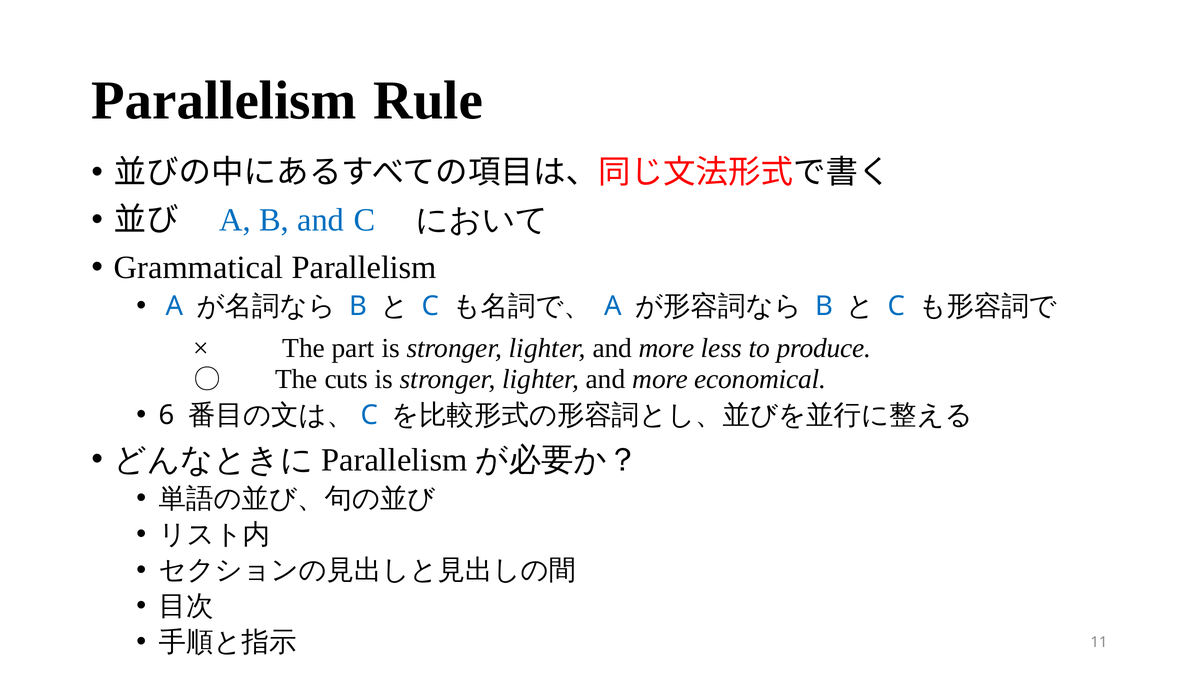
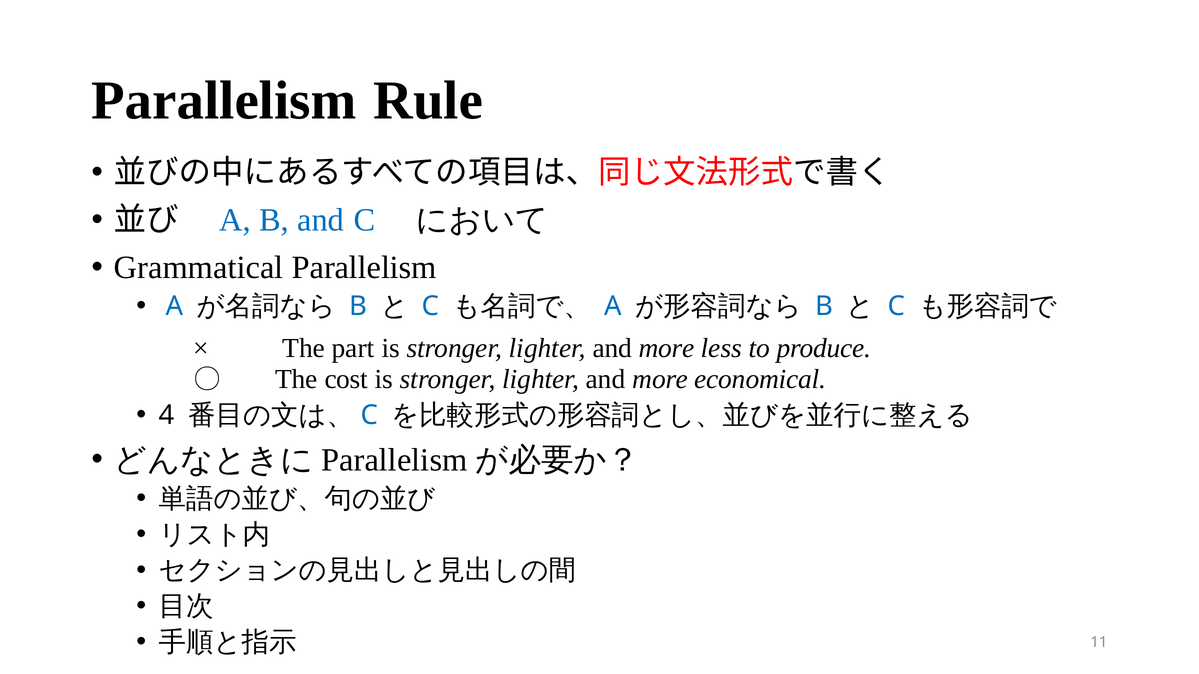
cuts: cuts -> cost
6: 6 -> 4
